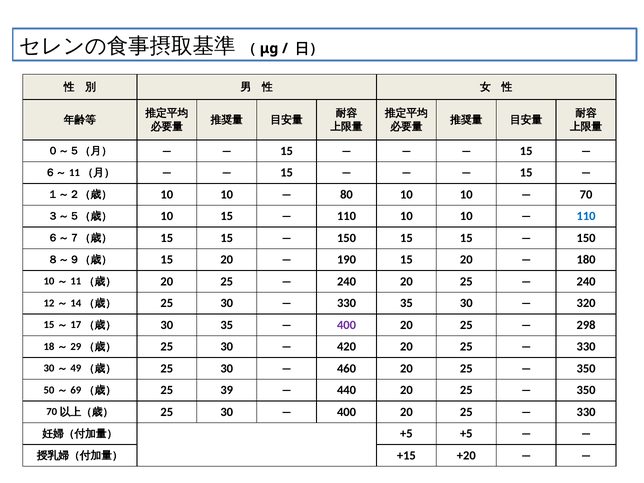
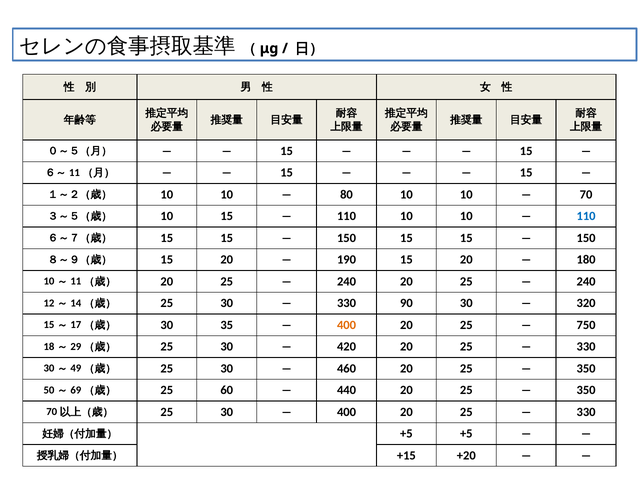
330 35: 35 -> 90
400 at (347, 325) colour: purple -> orange
298: 298 -> 750
39: 39 -> 60
